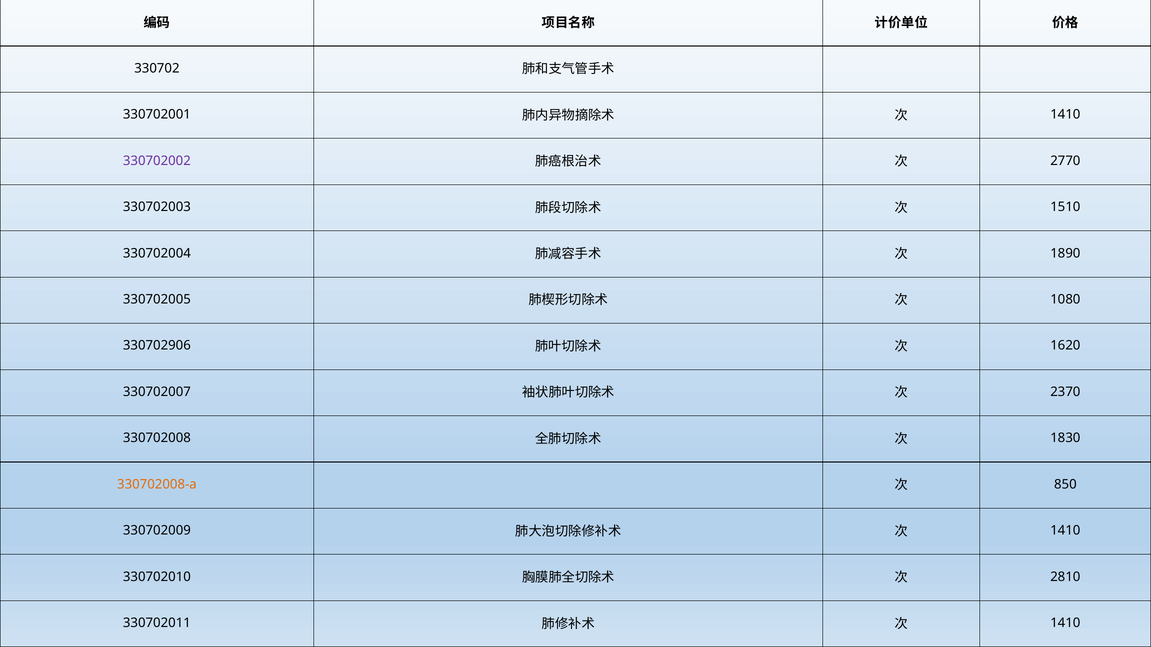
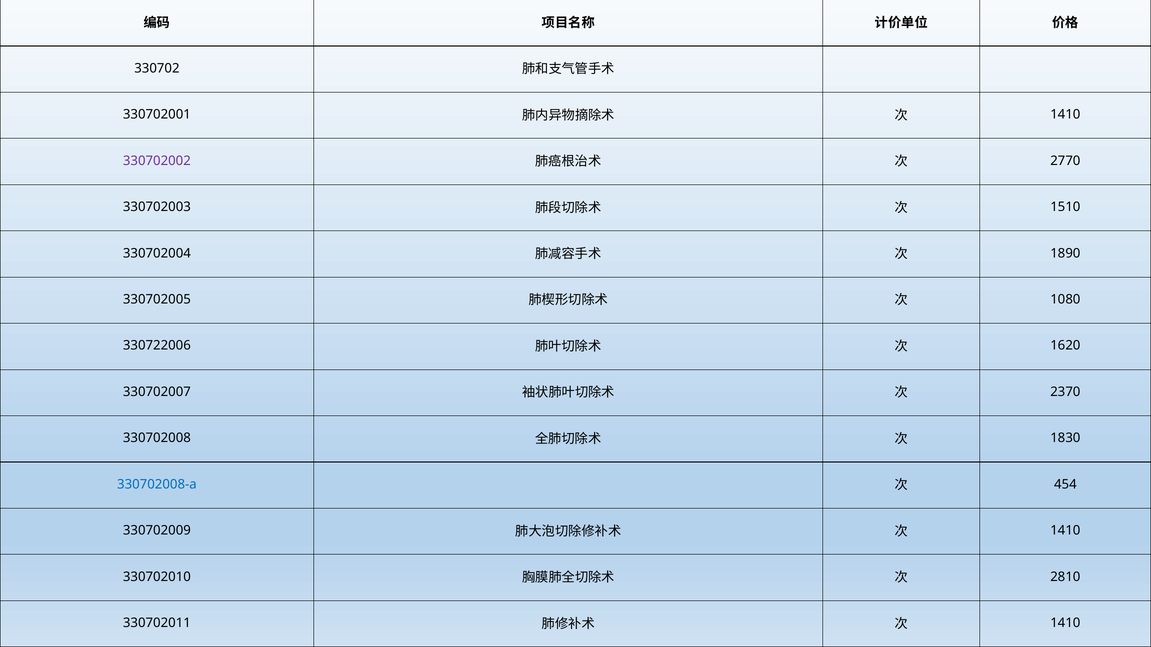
330702906: 330702906 -> 330722006
330702008-a colour: orange -> blue
850: 850 -> 454
